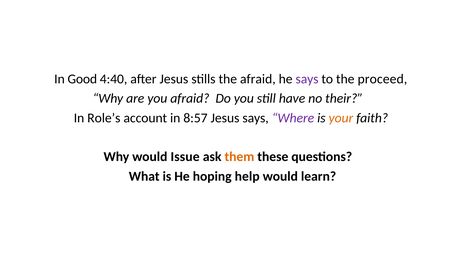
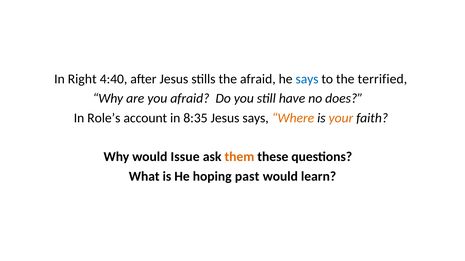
Good: Good -> Right
says at (307, 79) colour: purple -> blue
proceed: proceed -> terrified
their: their -> does
8:57: 8:57 -> 8:35
Where colour: purple -> orange
help: help -> past
